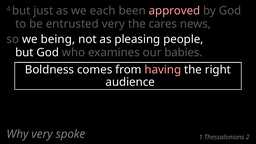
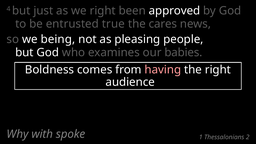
we each: each -> right
approved colour: pink -> white
entrusted very: very -> true
Why very: very -> with
